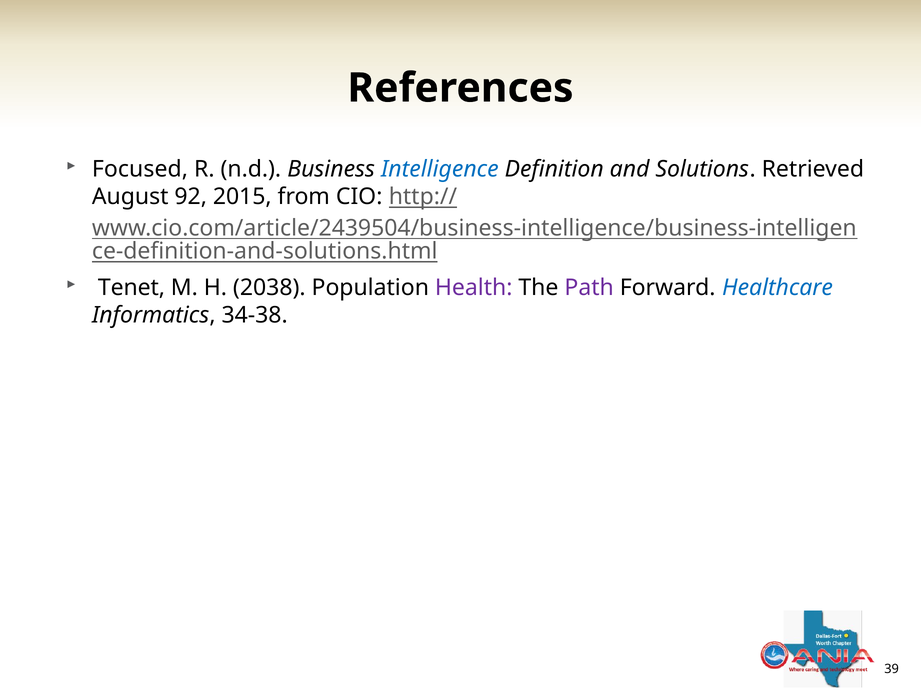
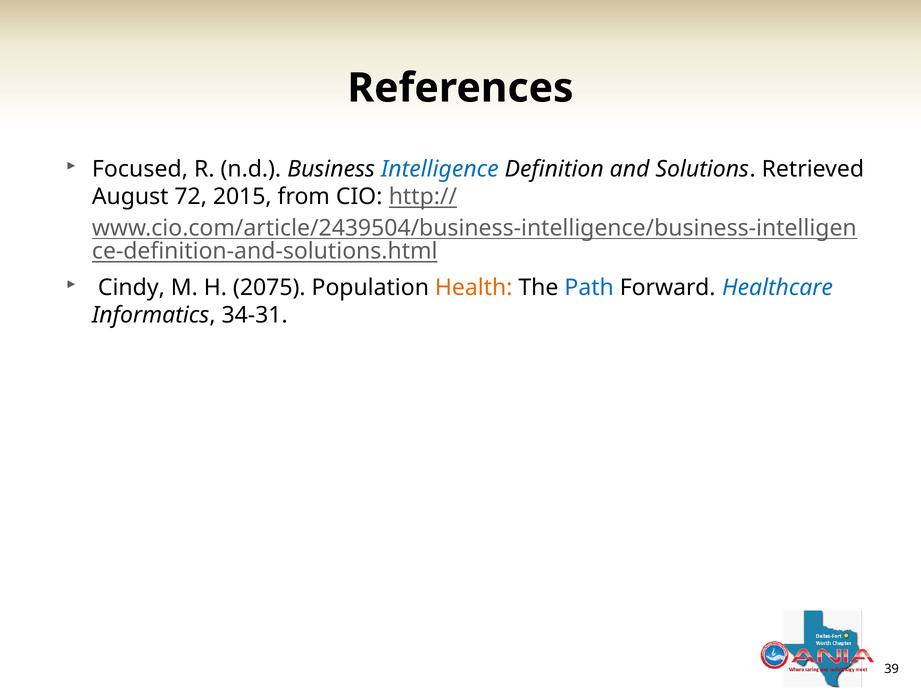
92: 92 -> 72
Tenet: Tenet -> Cindy
2038: 2038 -> 2075
Health colour: purple -> orange
Path colour: purple -> blue
34-38: 34-38 -> 34-31
